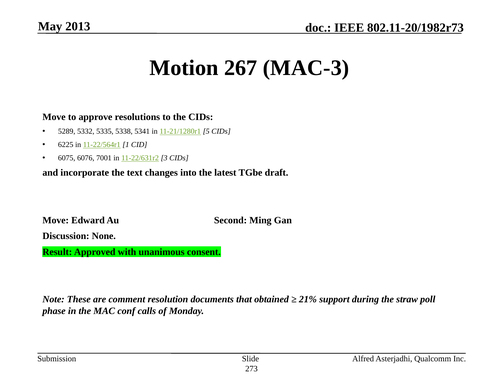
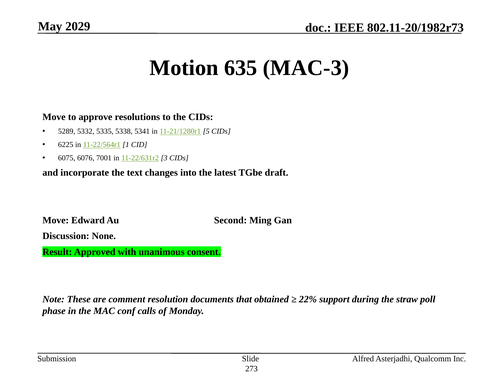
2013: 2013 -> 2029
267: 267 -> 635
21%: 21% -> 22%
